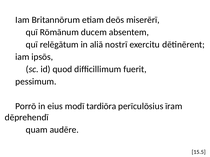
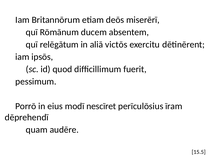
nostrī: nostrī -> victōs
tardiōra: tardiōra -> nescīret
